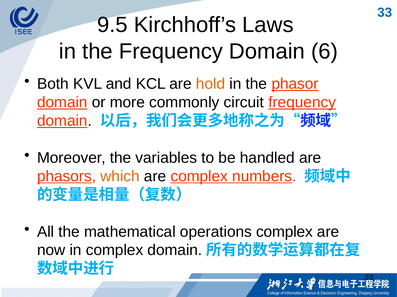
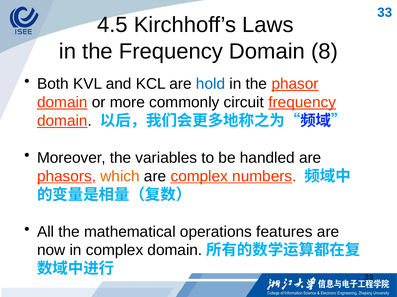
9.5: 9.5 -> 4.5
6: 6 -> 8
hold colour: orange -> blue
operations complex: complex -> features
